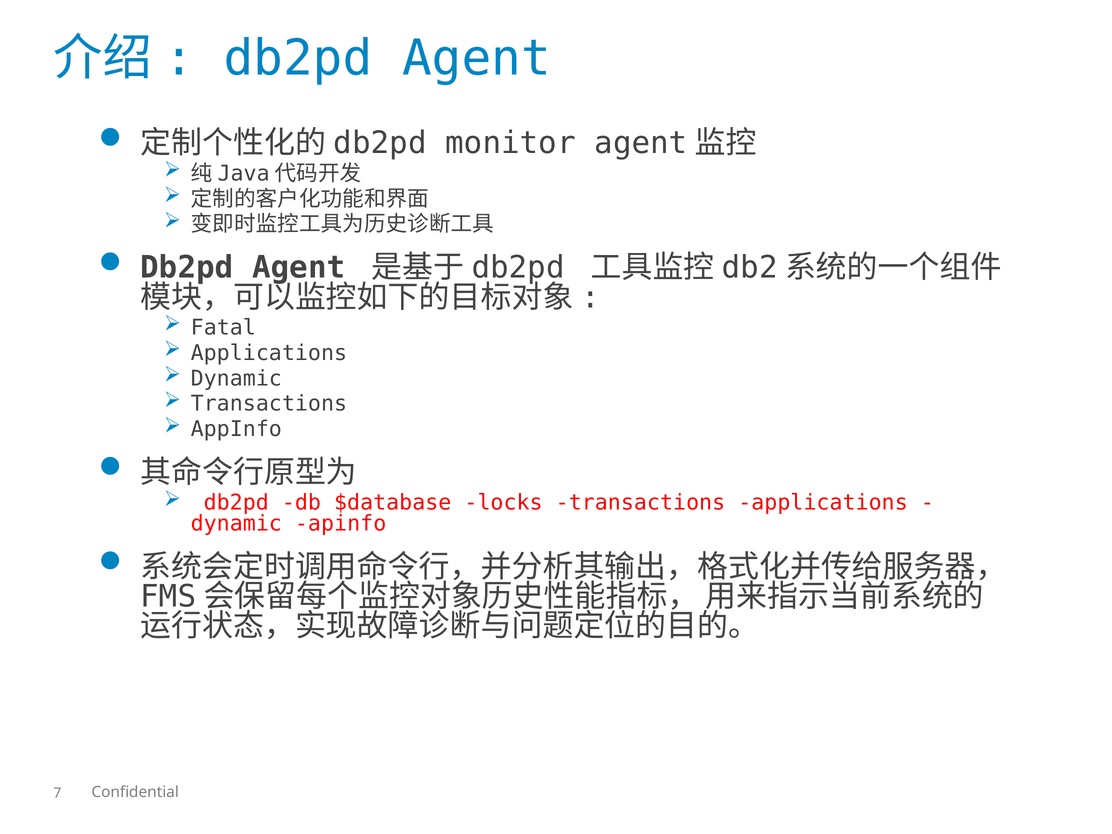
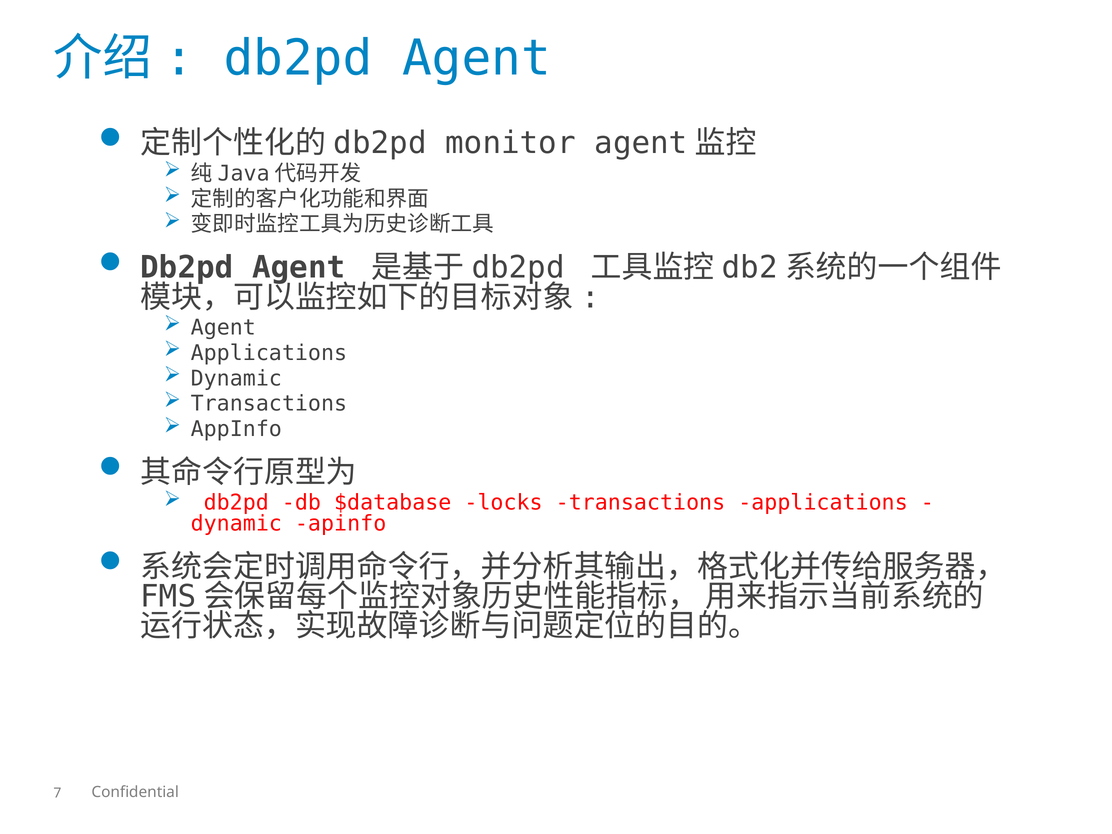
Fatal at (223, 328): Fatal -> Agent
